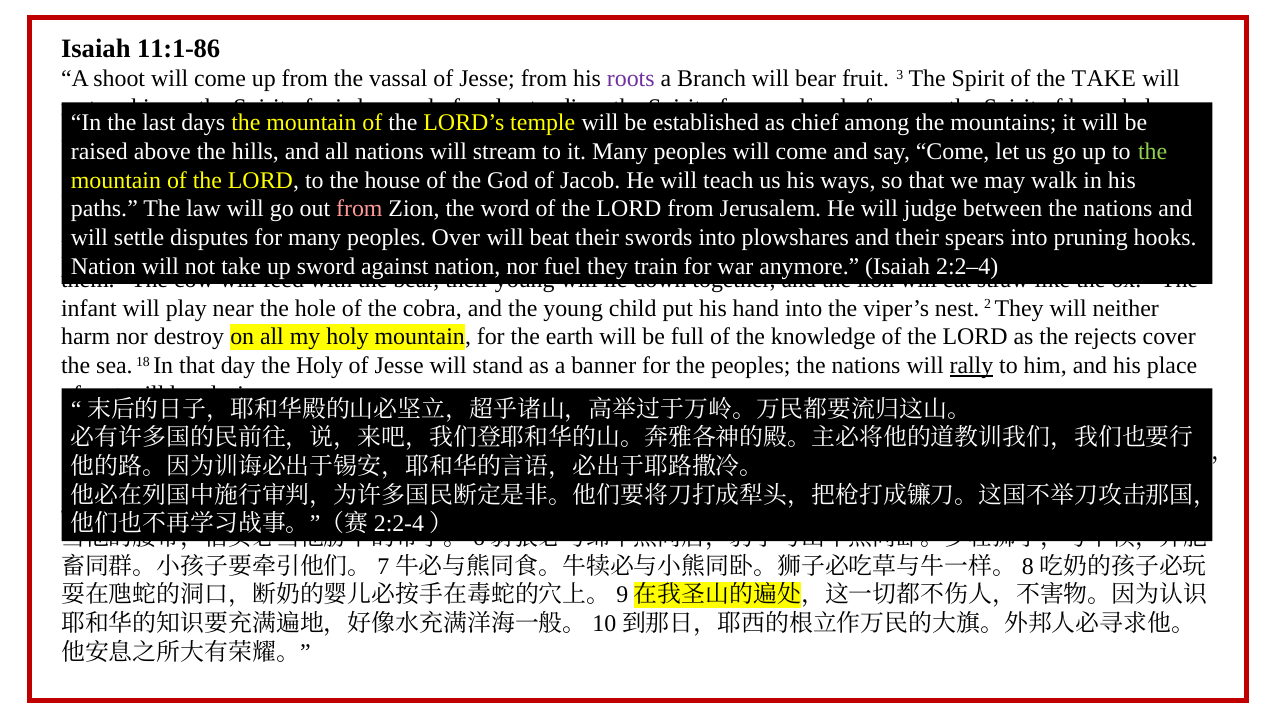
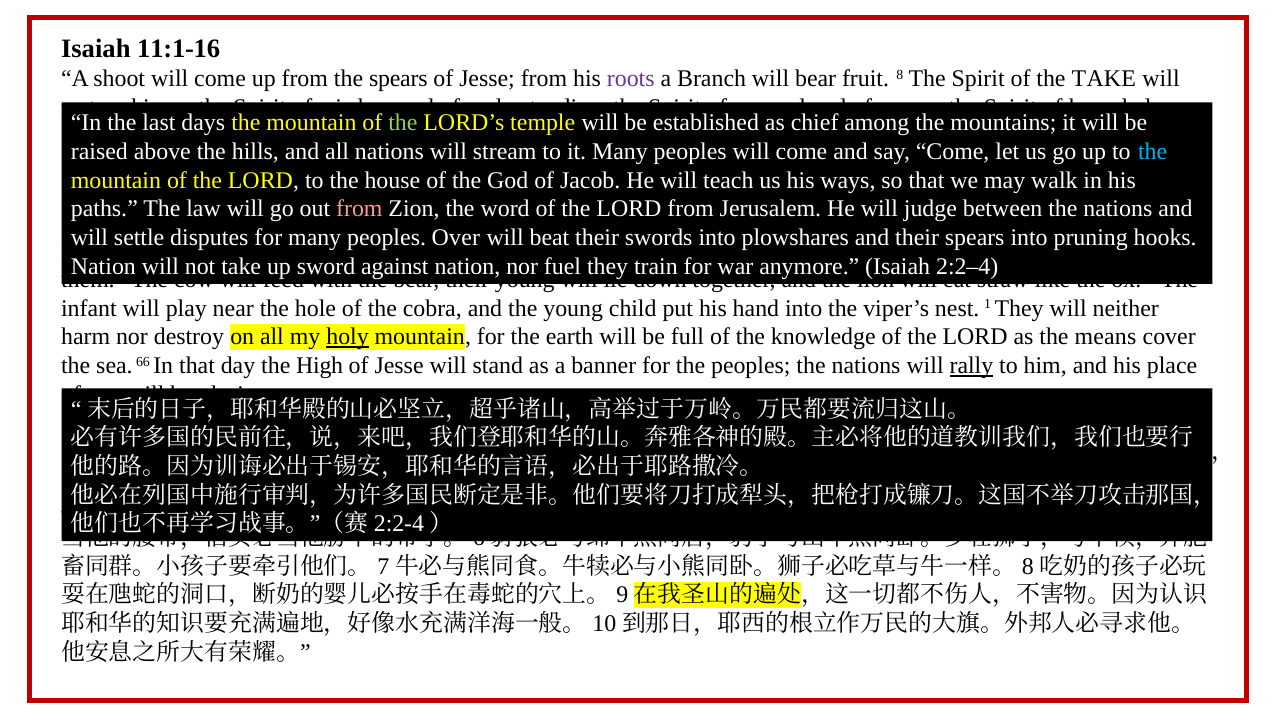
11:1-86: 11:1-86 -> 11:1-16
the vassal: vassal -> spears
fruit 3: 3 -> 8
the at (403, 123) colour: white -> light green
the at (1153, 152) colour: light green -> light blue
2: 2 -> 1
holy at (348, 337) underline: none -> present
rejects: rejects -> means
18: 18 -> 66
the Holy: Holy -> High
